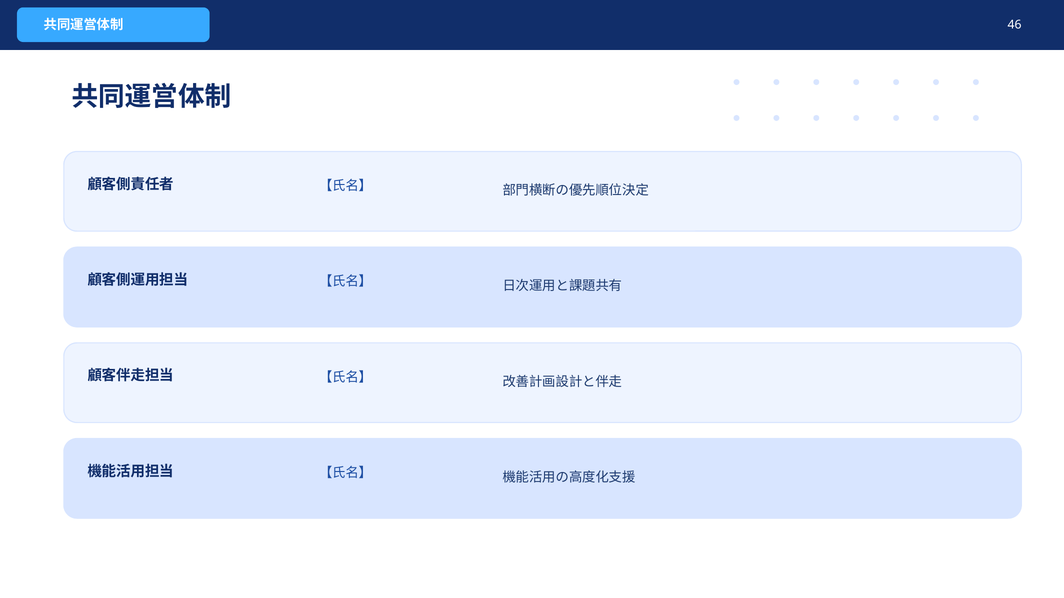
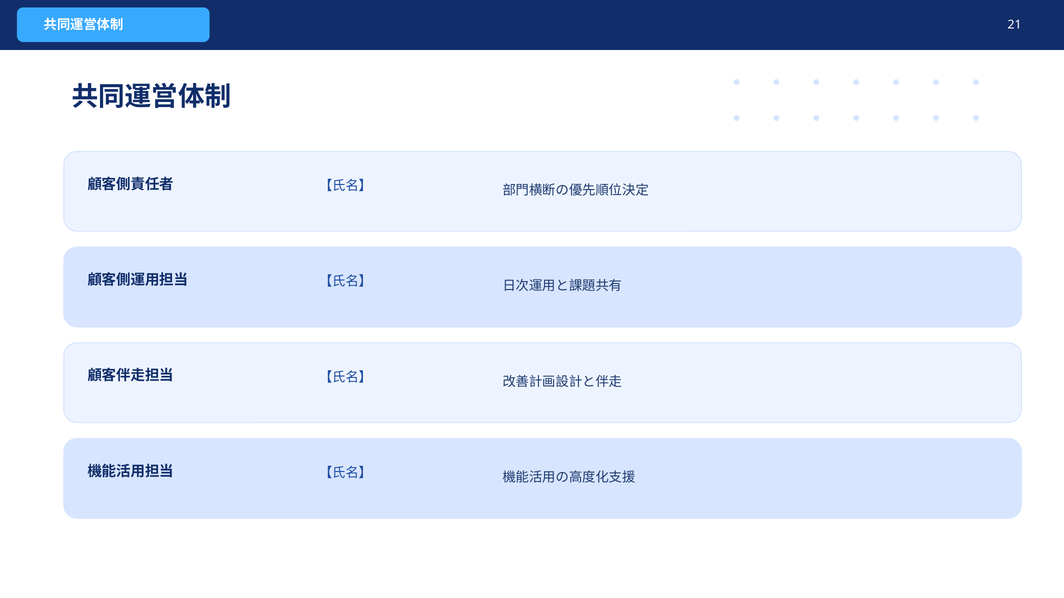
46: 46 -> 21
